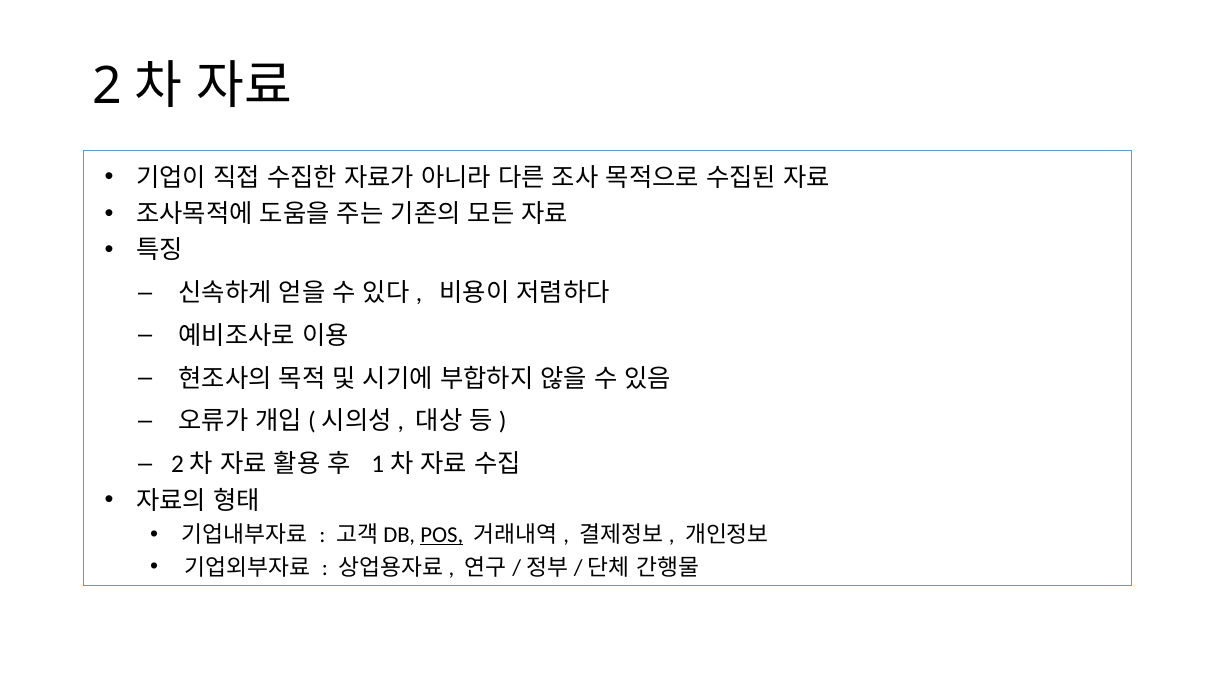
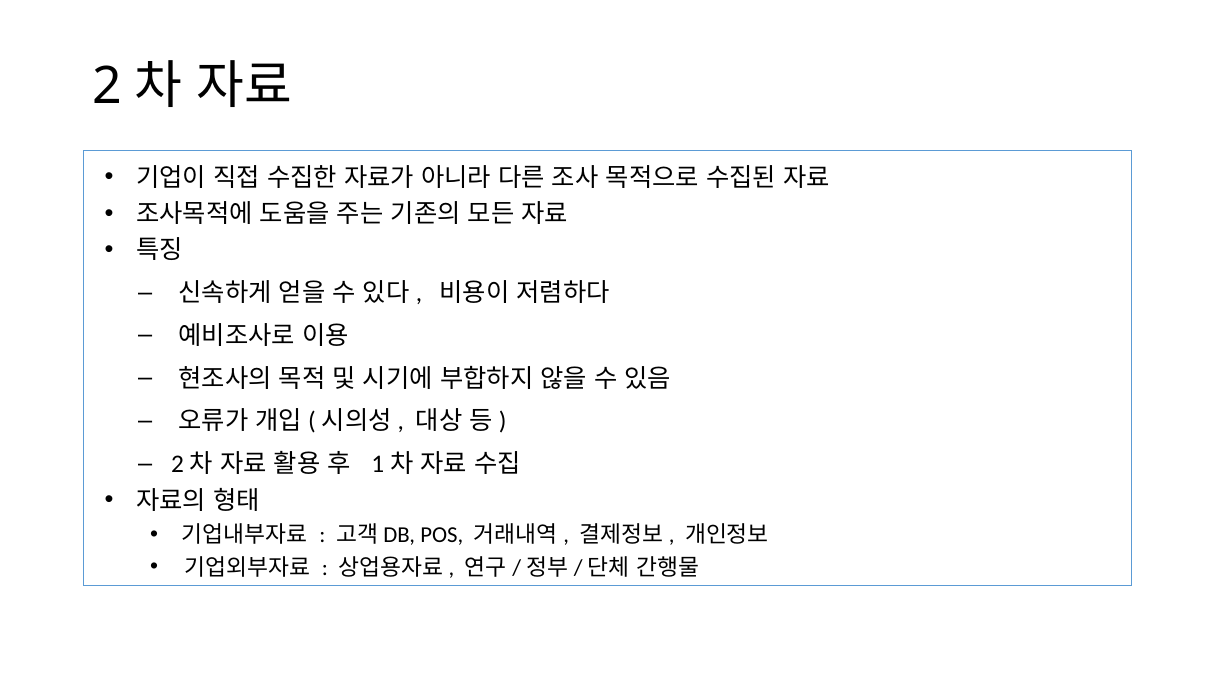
POS underline: present -> none
